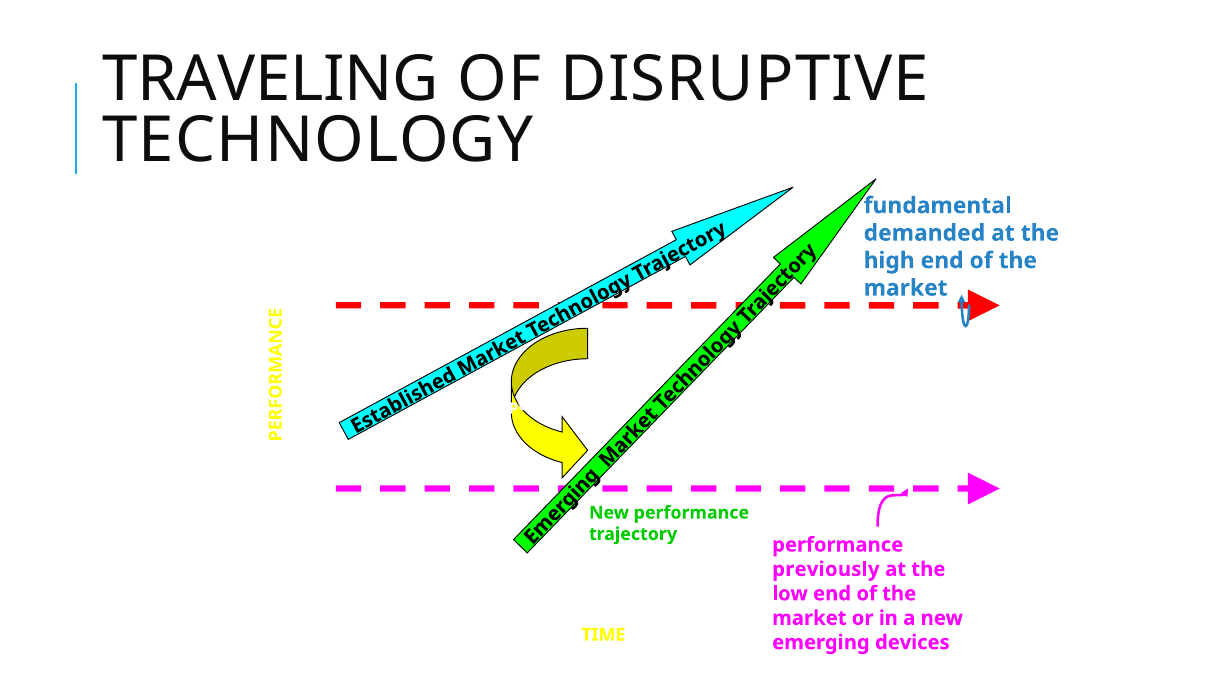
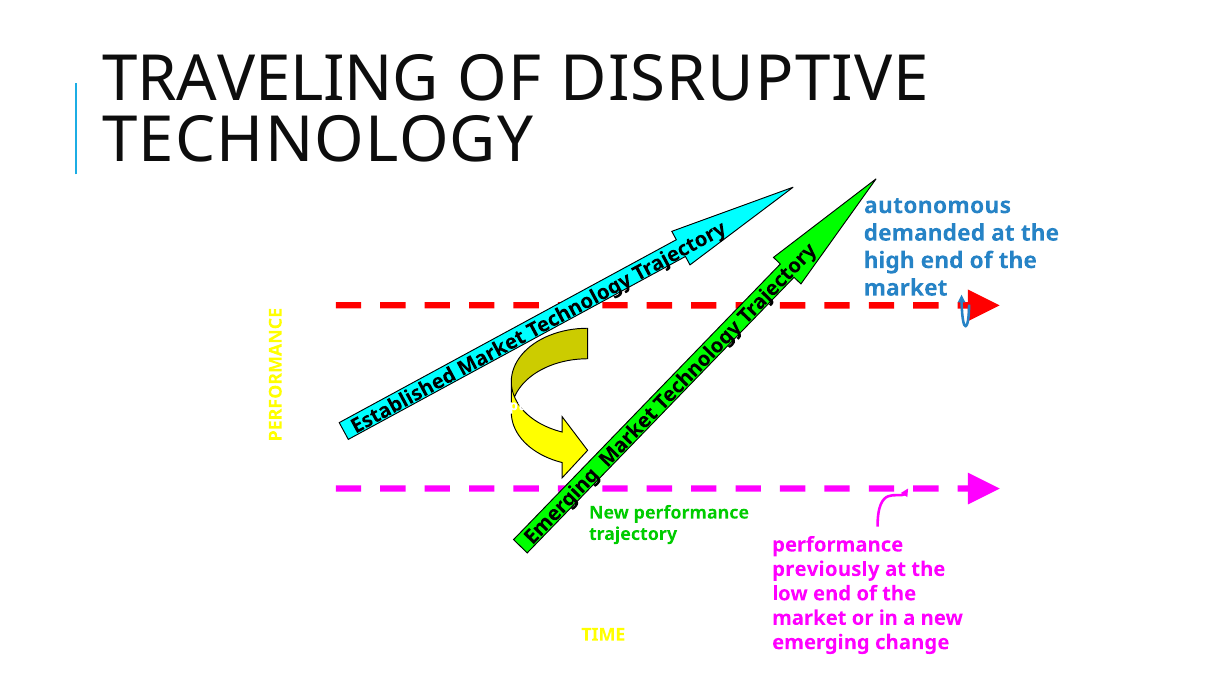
fundamental: fundamental -> autonomous
devices: devices -> change
